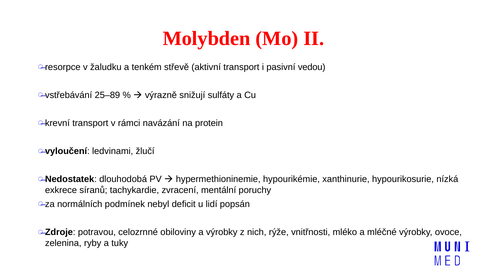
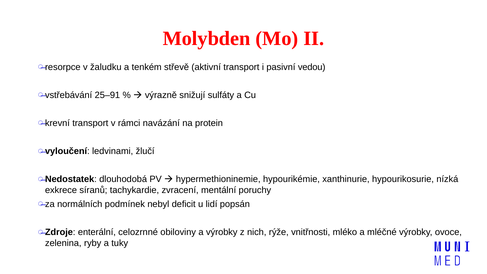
25–89: 25–89 -> 25–91
potravou: potravou -> enterální
